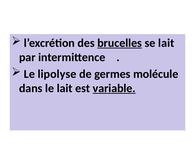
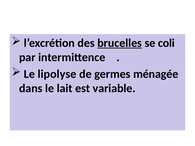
se lait: lait -> coli
molécule: molécule -> ménagée
variable underline: present -> none
